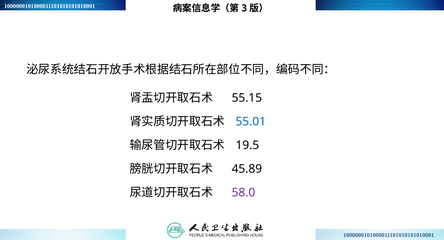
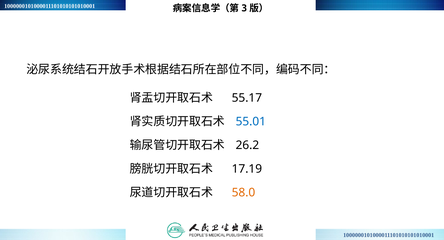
55.15: 55.15 -> 55.17
19.5: 19.5 -> 26.2
45.89: 45.89 -> 17.19
58.0 colour: purple -> orange
